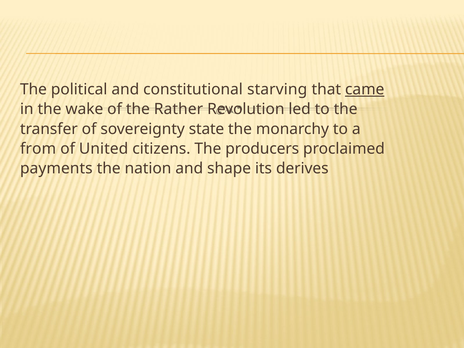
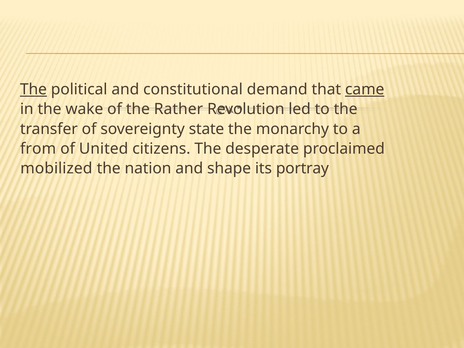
The at (33, 89) underline: none -> present
starving: starving -> demand
producers: producers -> desperate
payments: payments -> mobilized
derives: derives -> portray
